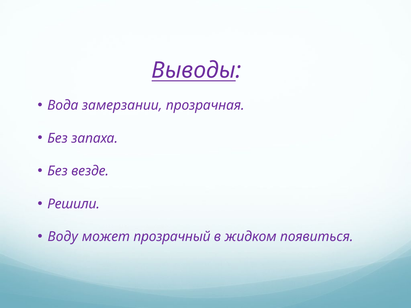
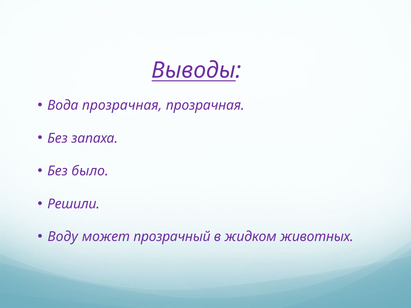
Вода замерзании: замерзании -> прозрачная
везде: везде -> было
появиться: появиться -> животных
